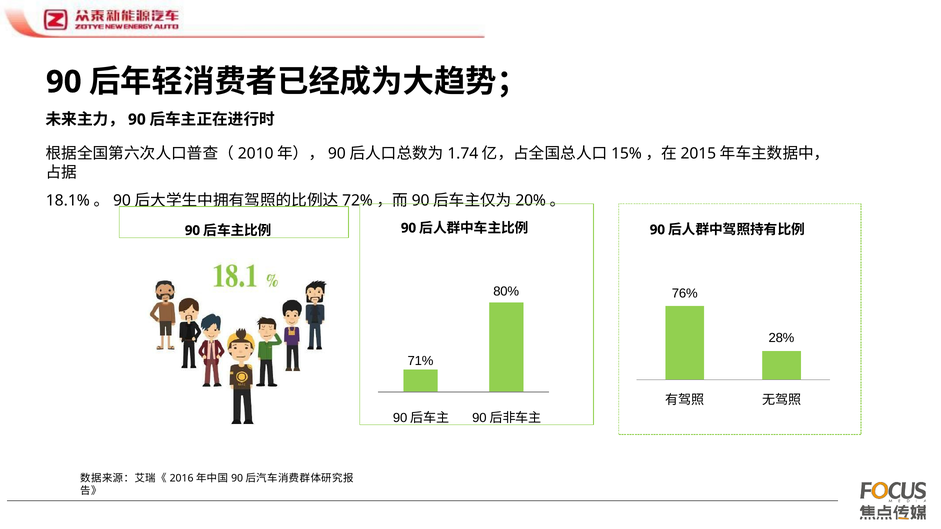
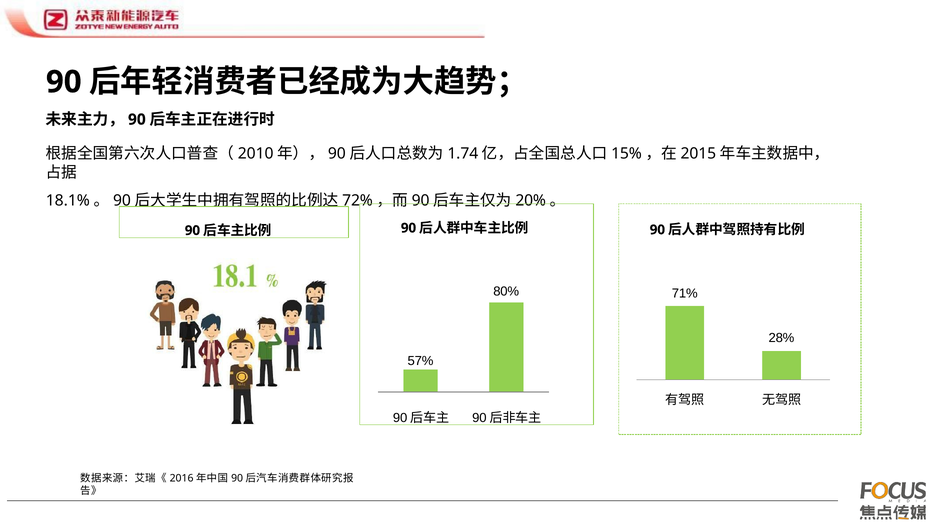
76%: 76% -> 71%
71%: 71% -> 57%
